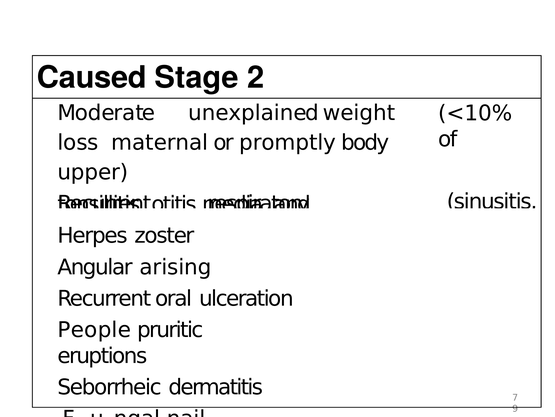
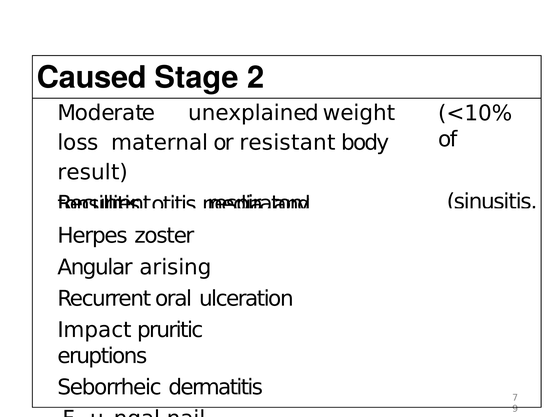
promptly: promptly -> resistant
upper: upper -> result
People: People -> Impact
